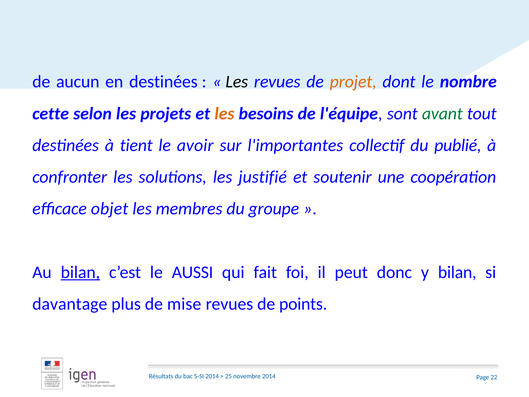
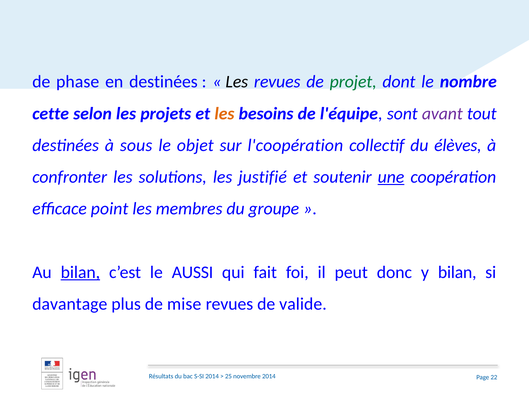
aucun: aucun -> phase
projet colour: orange -> green
avant colour: green -> purple
tient: tient -> sous
avoir: avoir -> objet
l'importantes: l'importantes -> l'coopération
publié: publié -> élèves
une underline: none -> present
objet: objet -> point
points: points -> valide
